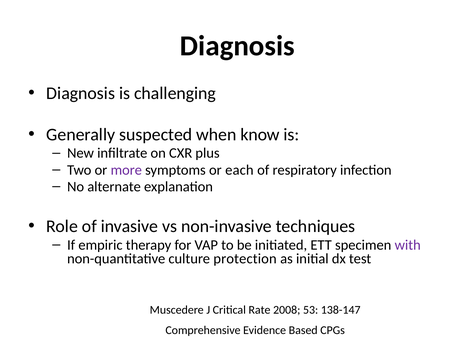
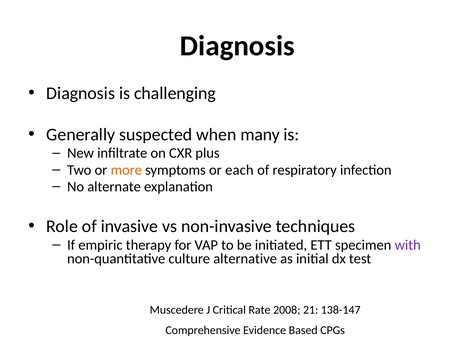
know: know -> many
more colour: purple -> orange
protection: protection -> alternative
53: 53 -> 21
